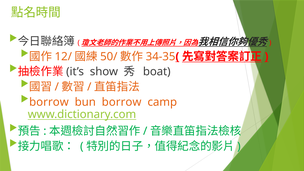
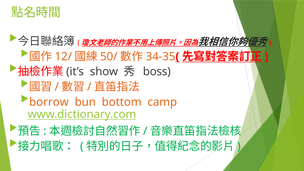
boat: boat -> boss
bun borrow: borrow -> bottom
